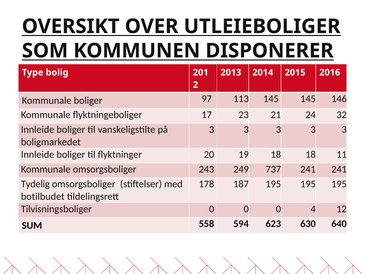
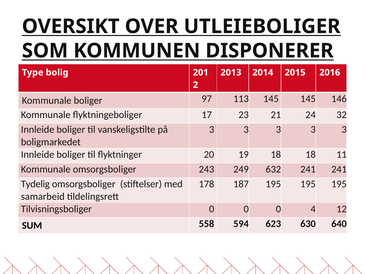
737: 737 -> 632
botilbudet: botilbudet -> samarbeid
